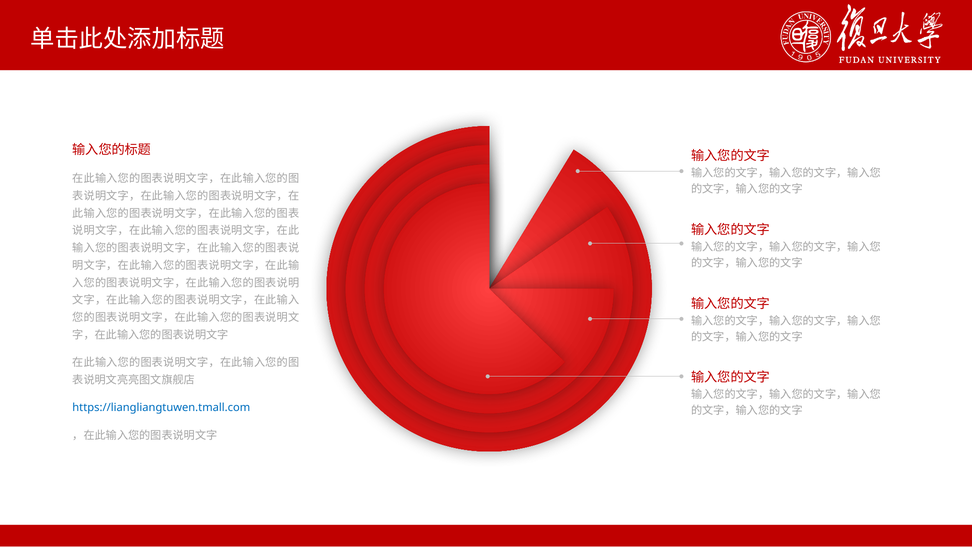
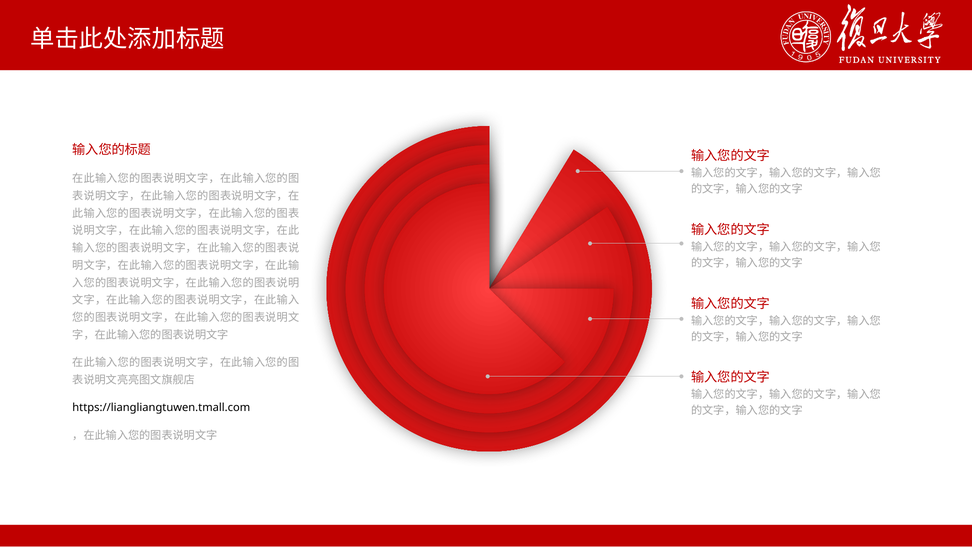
https://liangliangtuwen.tmall.com colour: blue -> black
